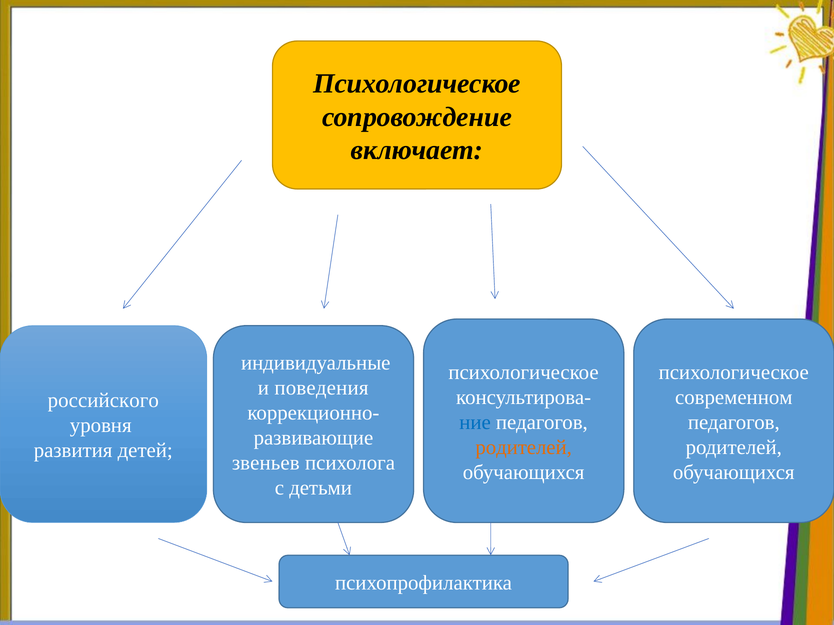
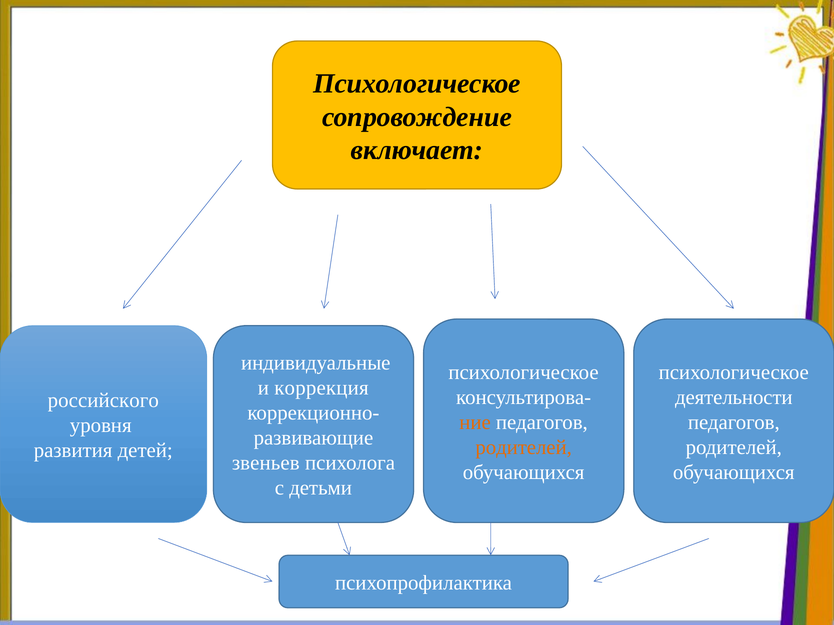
поведения: поведения -> коррекция
современном: современном -> деятельности
ние colour: blue -> orange
